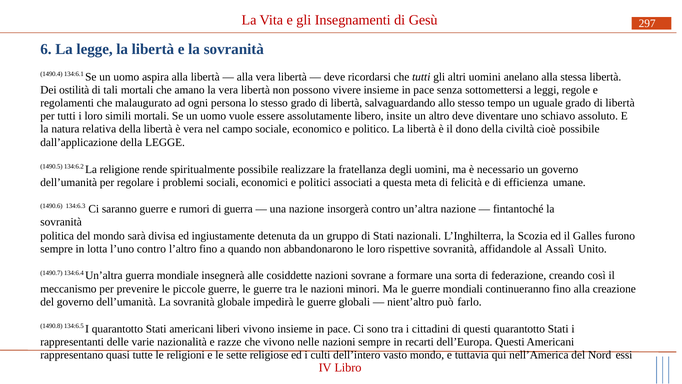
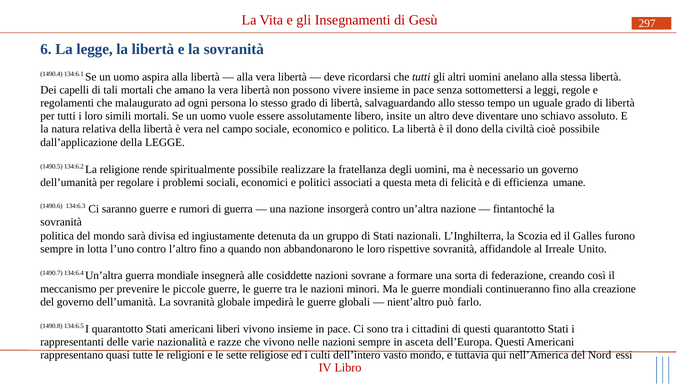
ostilità: ostilità -> capelli
Assalì: Assalì -> Irreale
recarti: recarti -> asceta
